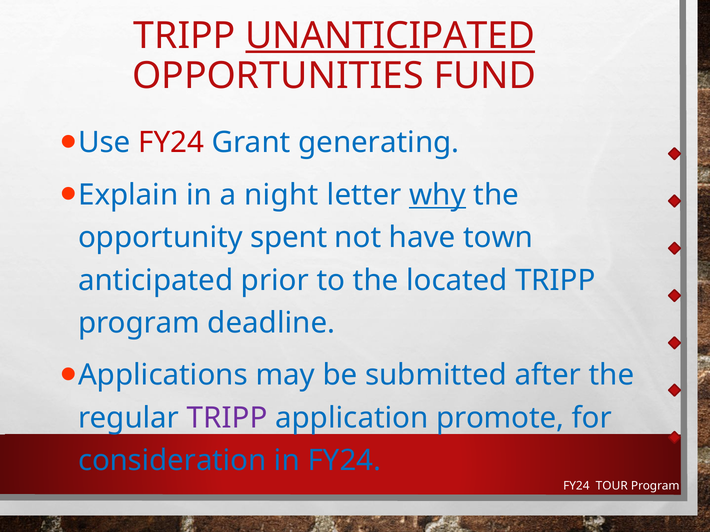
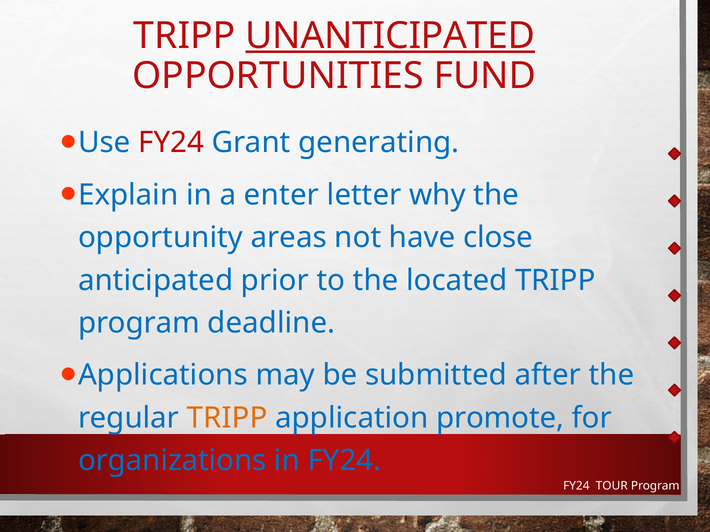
night: night -> enter
why underline: present -> none
spent: spent -> areas
town: town -> close
TRIPP at (227, 418) colour: purple -> orange
consideration: consideration -> organizations
